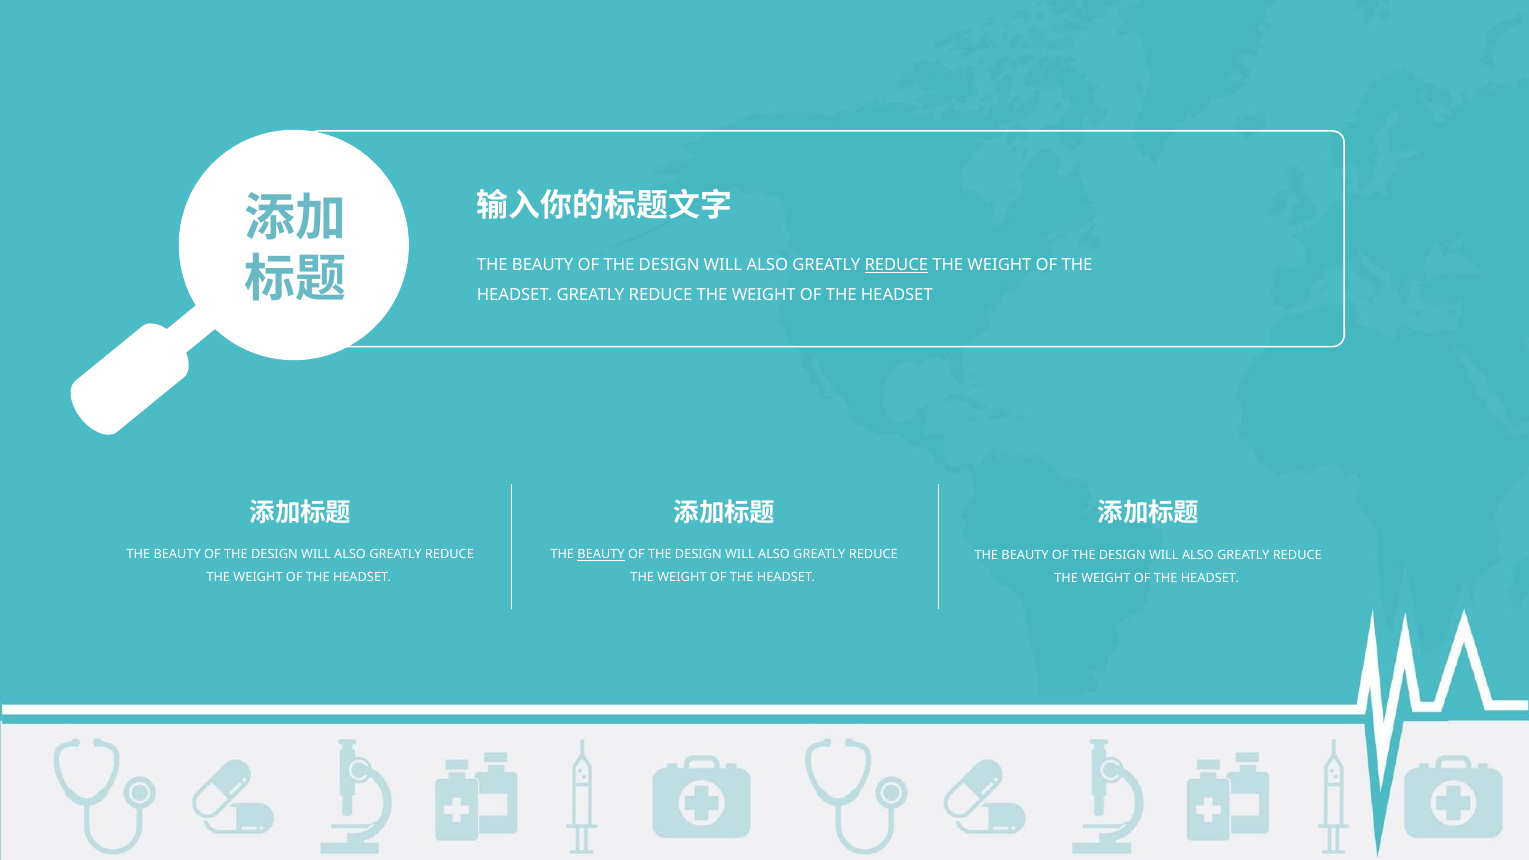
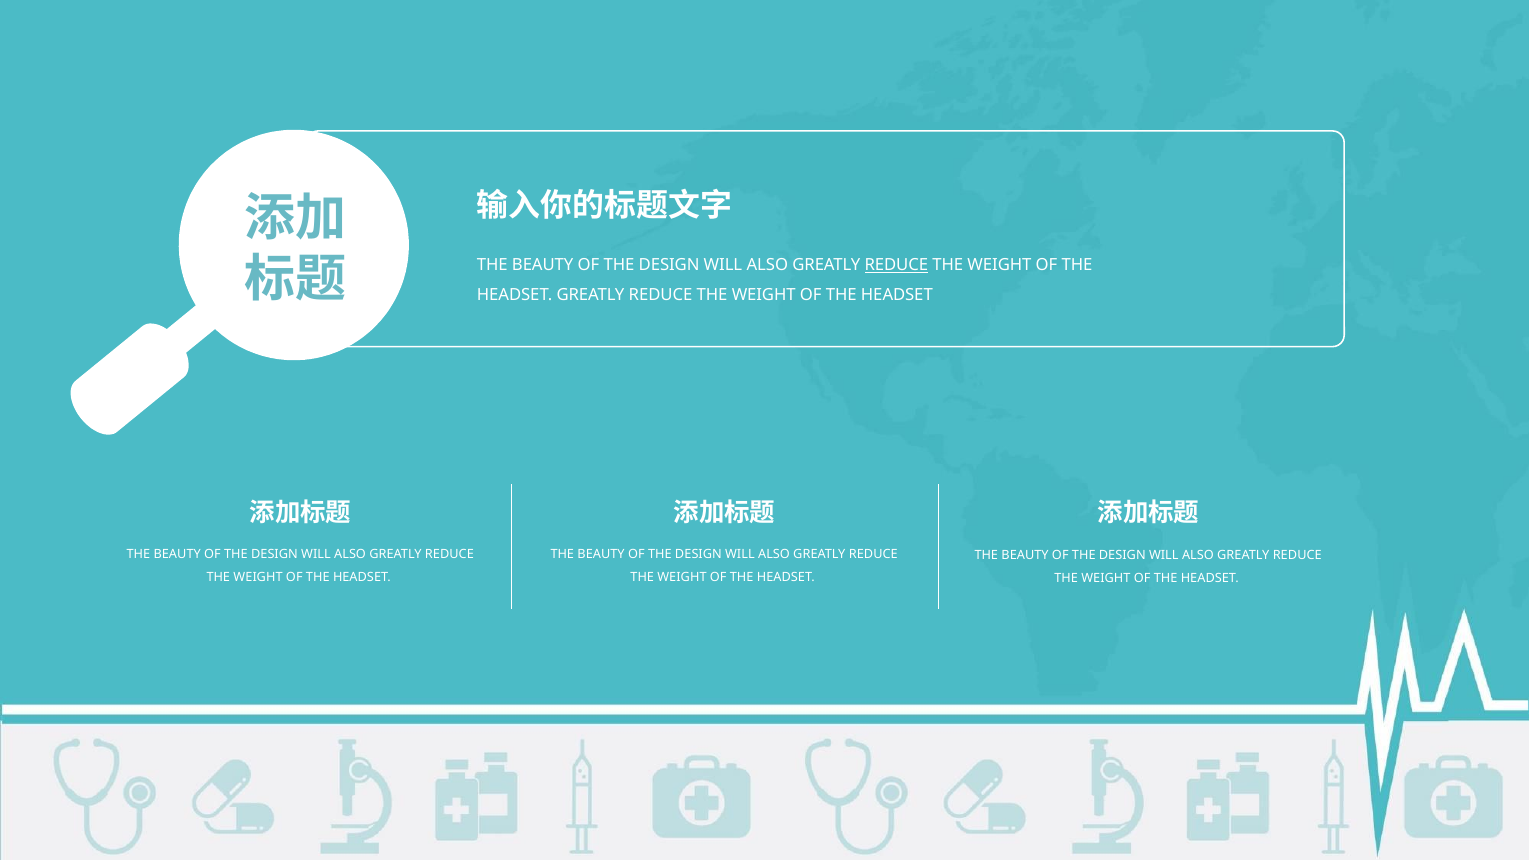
BEAUTY at (601, 554) underline: present -> none
